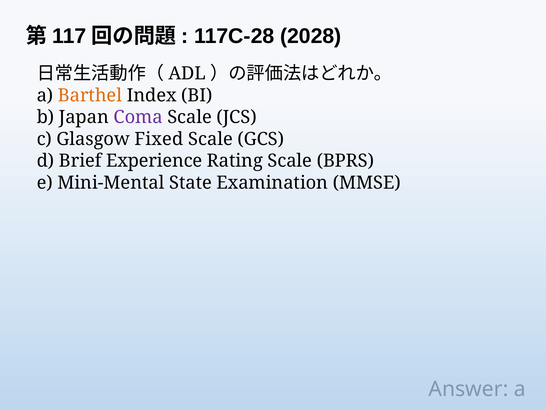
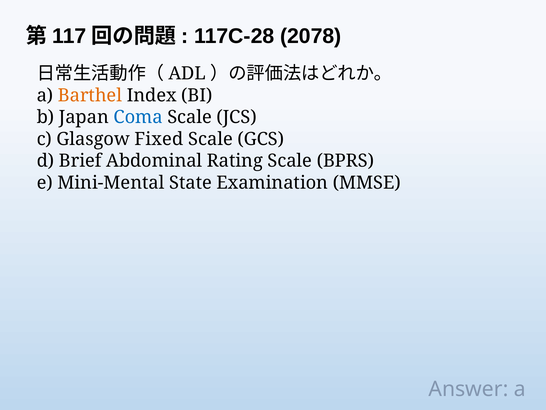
2028: 2028 -> 2078
Coma colour: purple -> blue
Experience: Experience -> Abdominal
